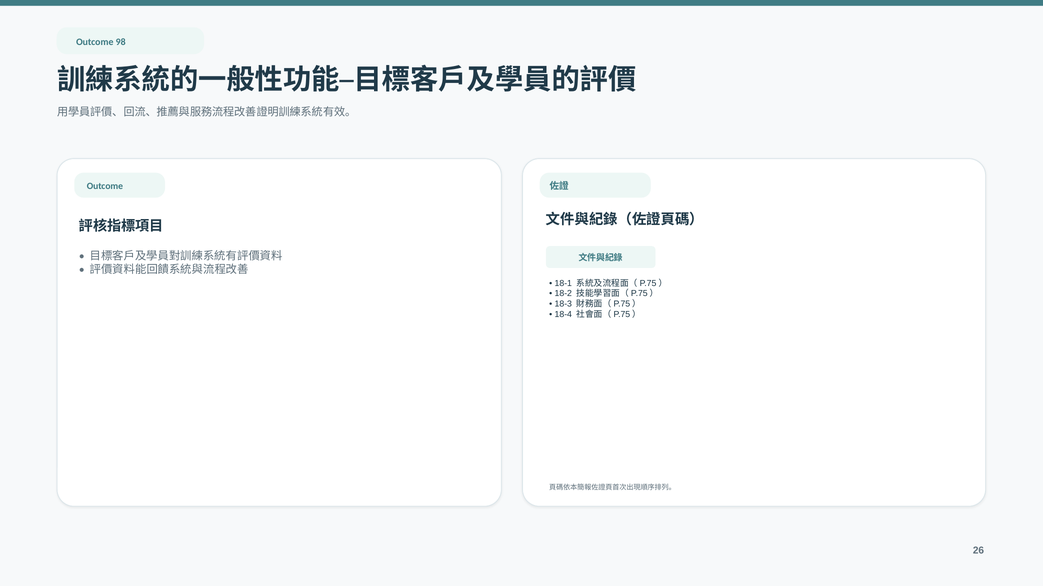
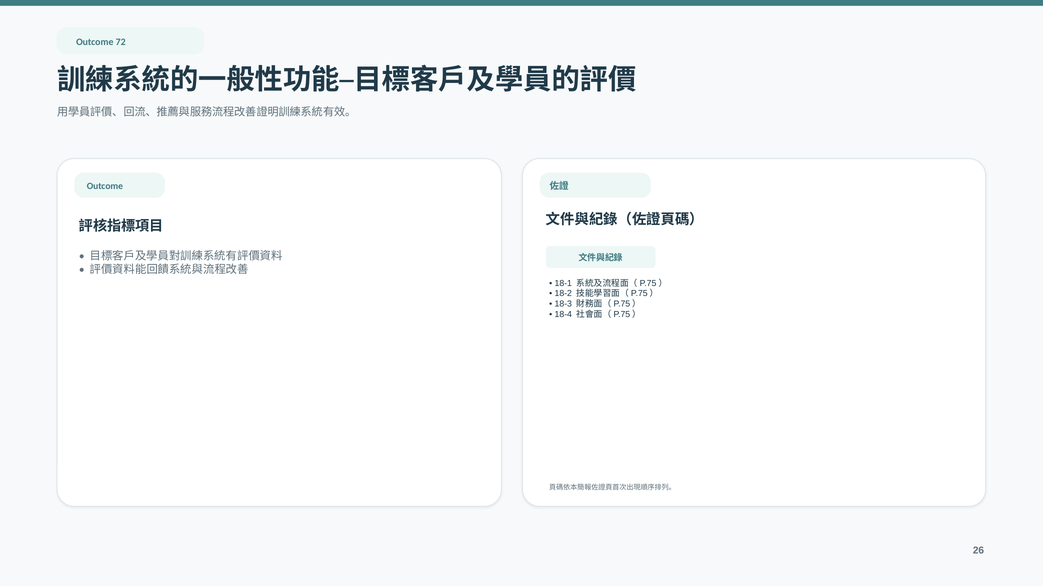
98: 98 -> 72
